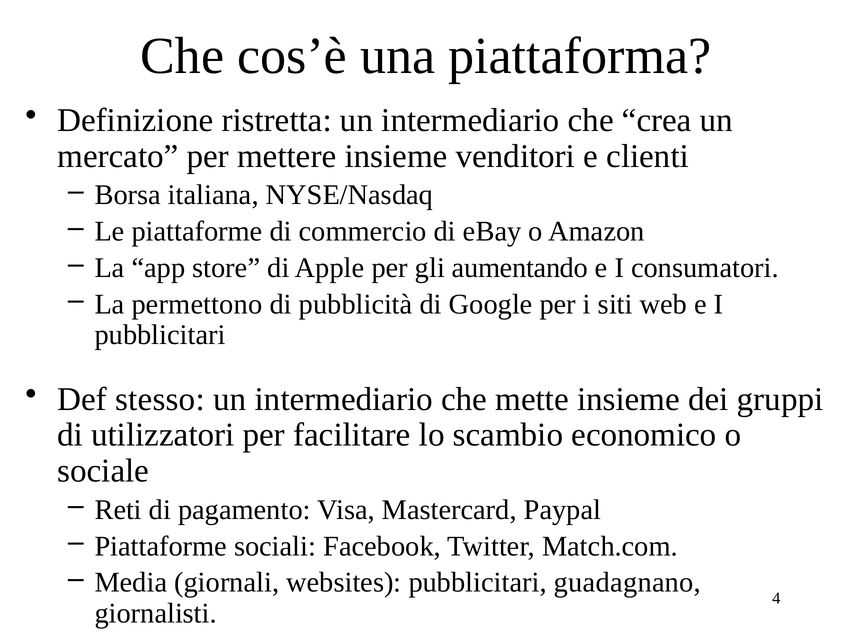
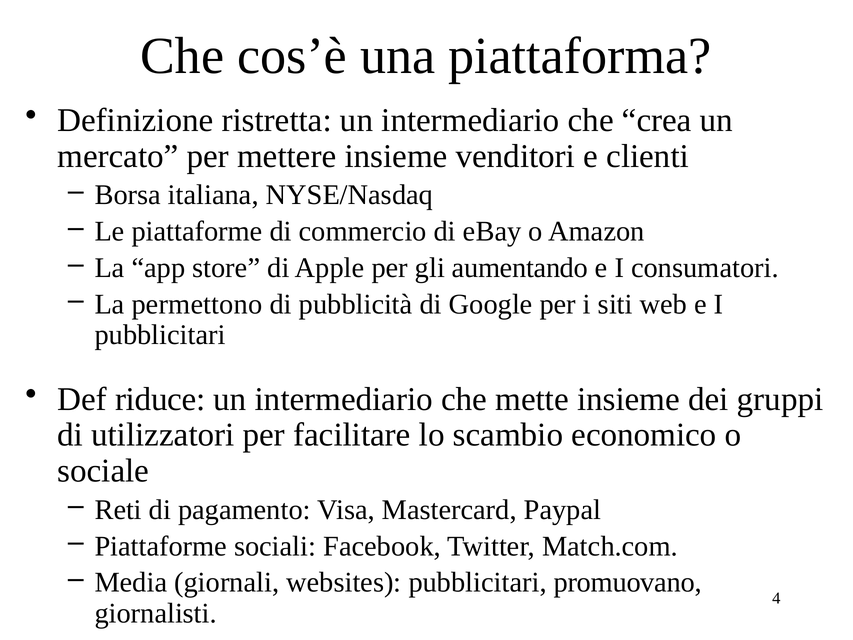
stesso: stesso -> riduce
guadagnano: guadagnano -> promuovano
